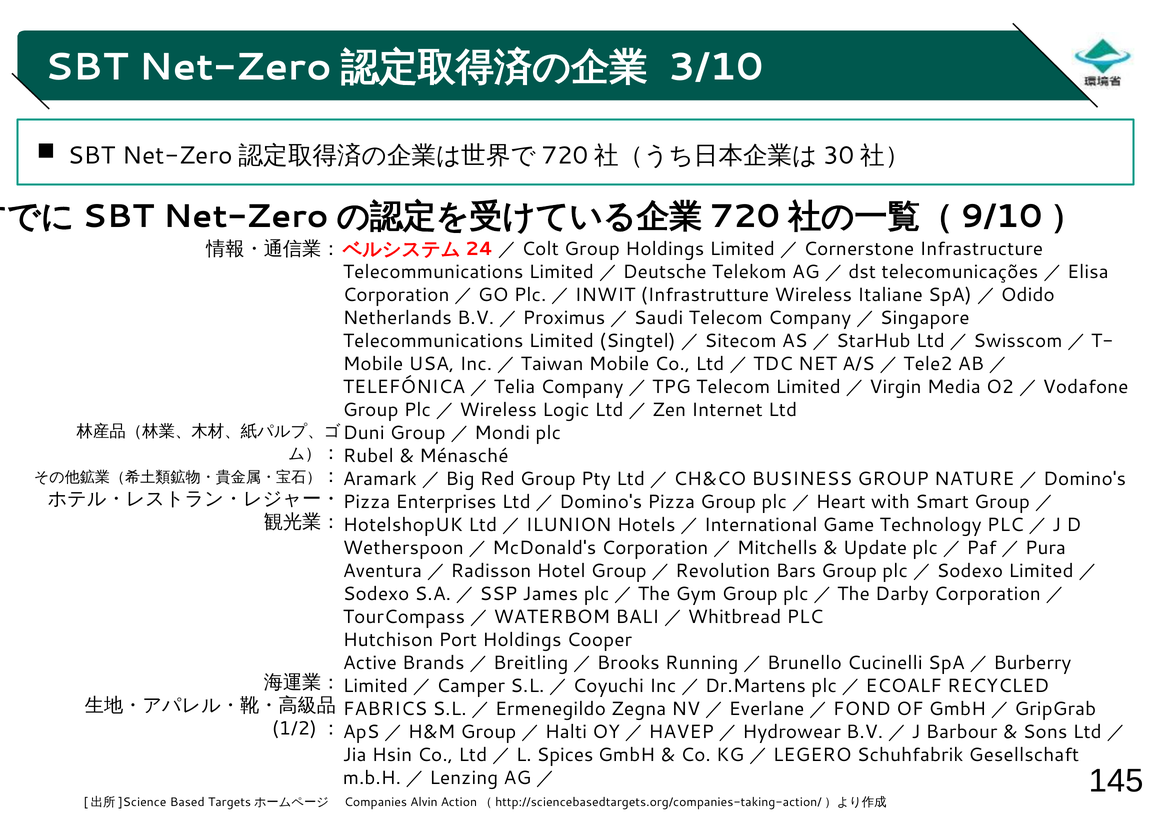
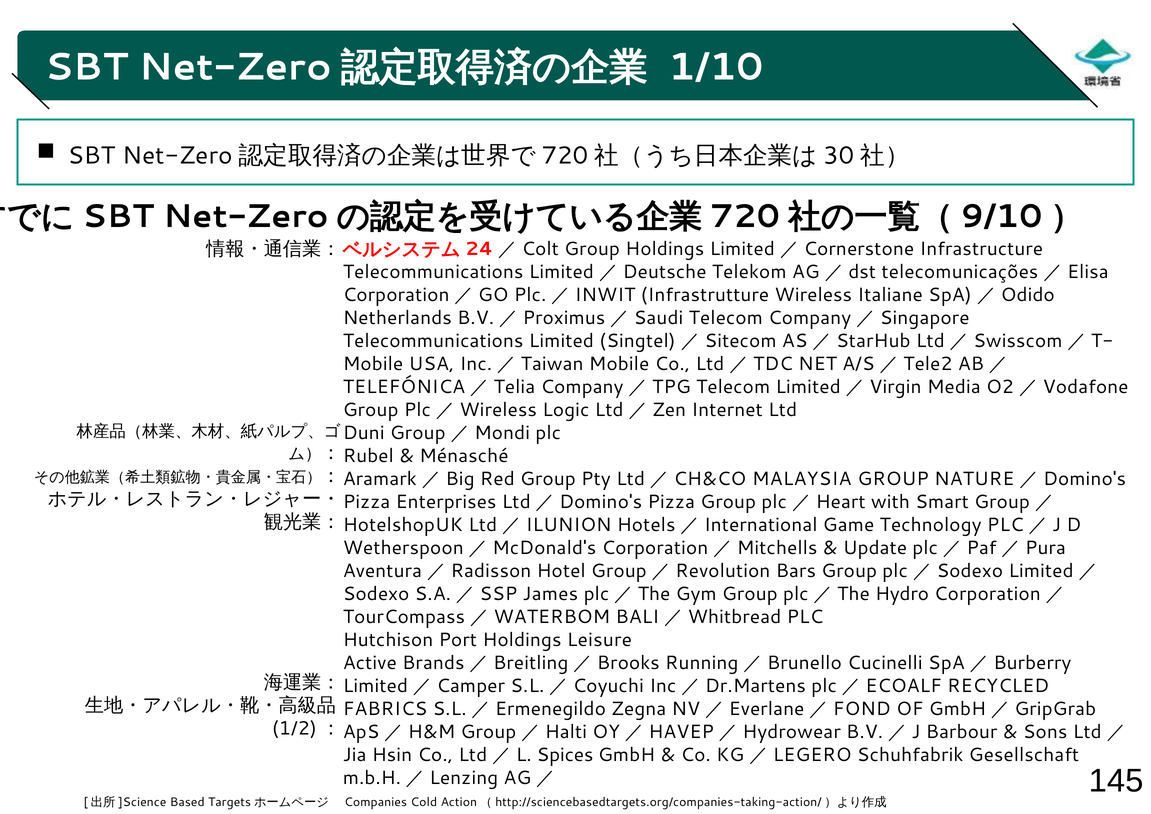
3/10: 3/10 -> 1/10
BUSINESS: BUSINESS -> MALAYSIA
Darby: Darby -> Hydro
Cooper: Cooper -> Leisure
Alvin: Alvin -> Cold
